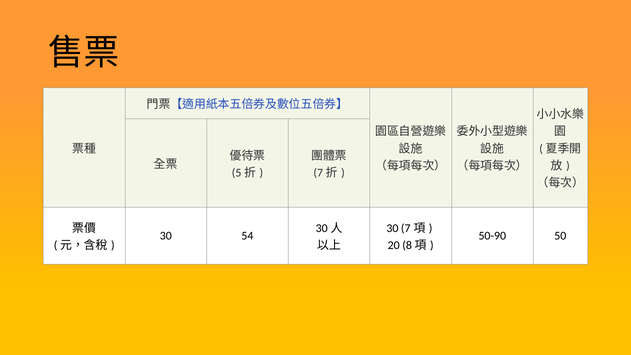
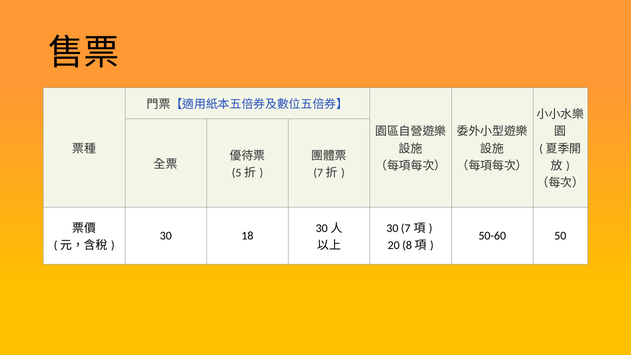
54: 54 -> 18
50-90: 50-90 -> 50-60
